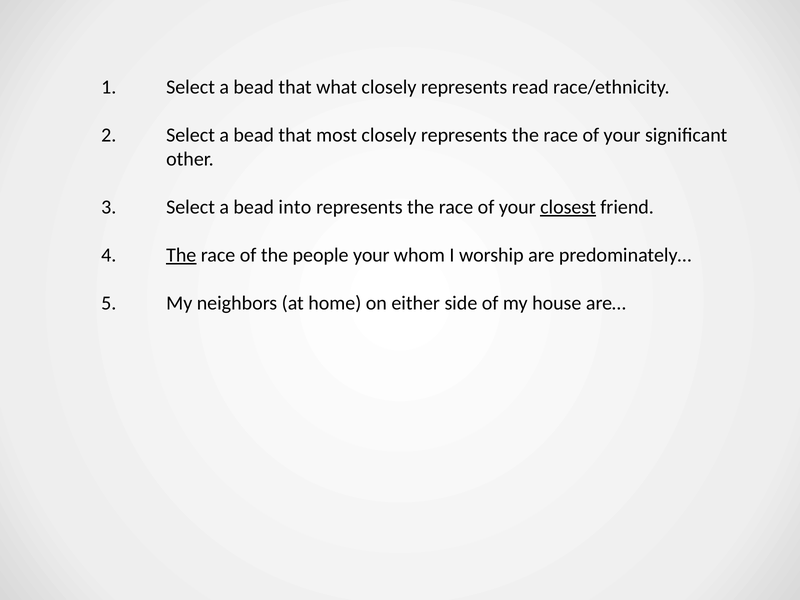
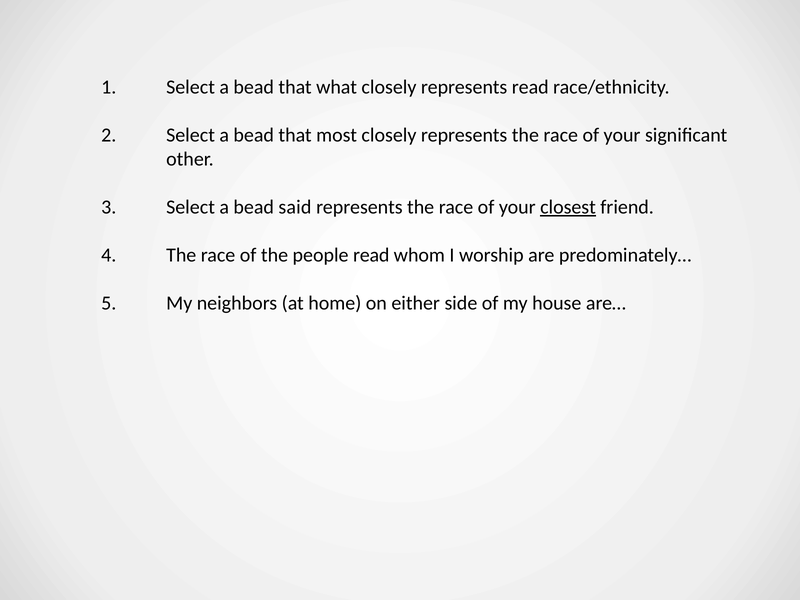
into: into -> said
The at (181, 255) underline: present -> none
people your: your -> read
